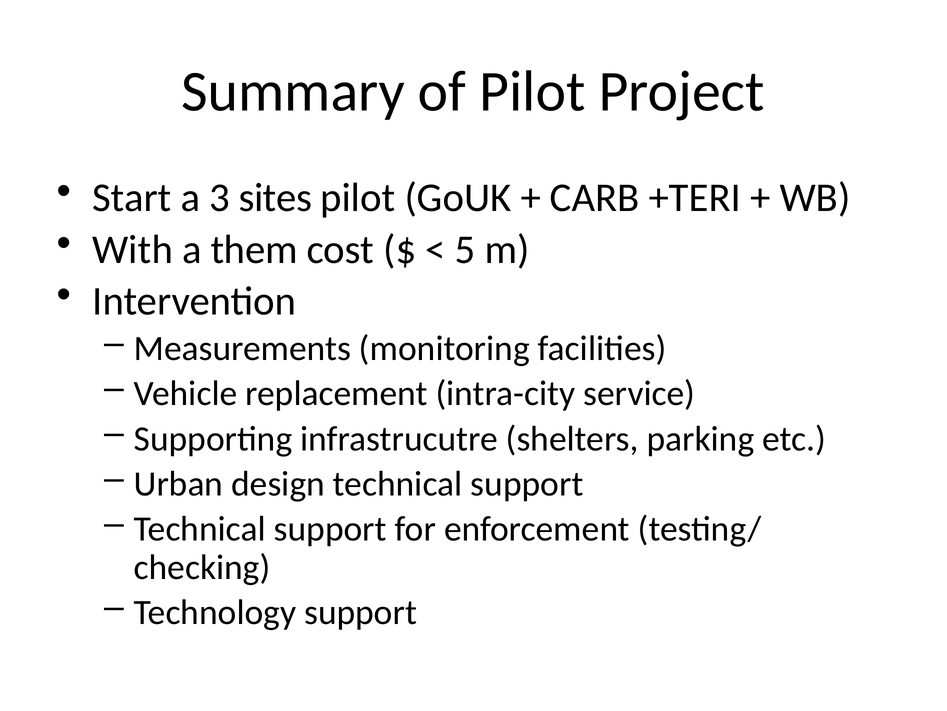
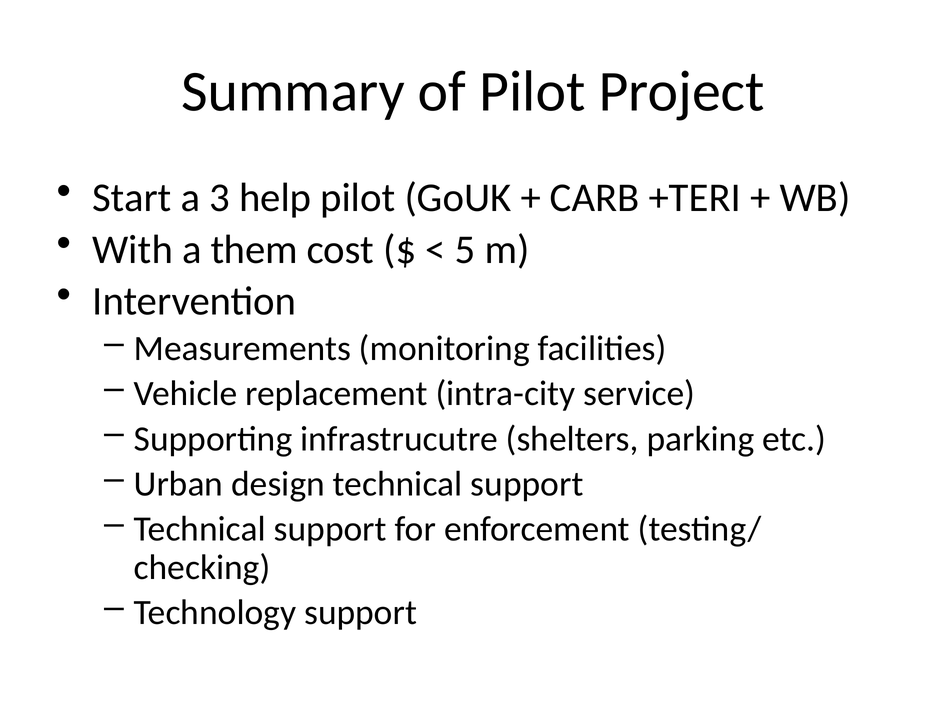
sites: sites -> help
